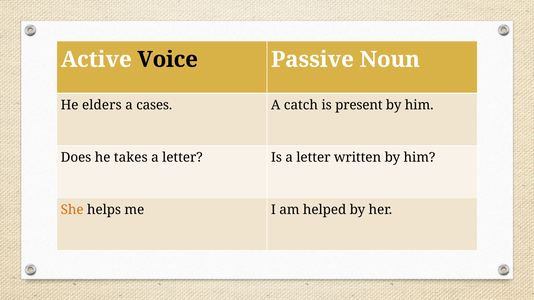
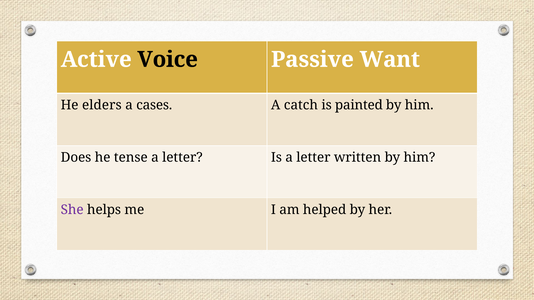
Noun: Noun -> Want
present: present -> painted
takes: takes -> tense
She colour: orange -> purple
